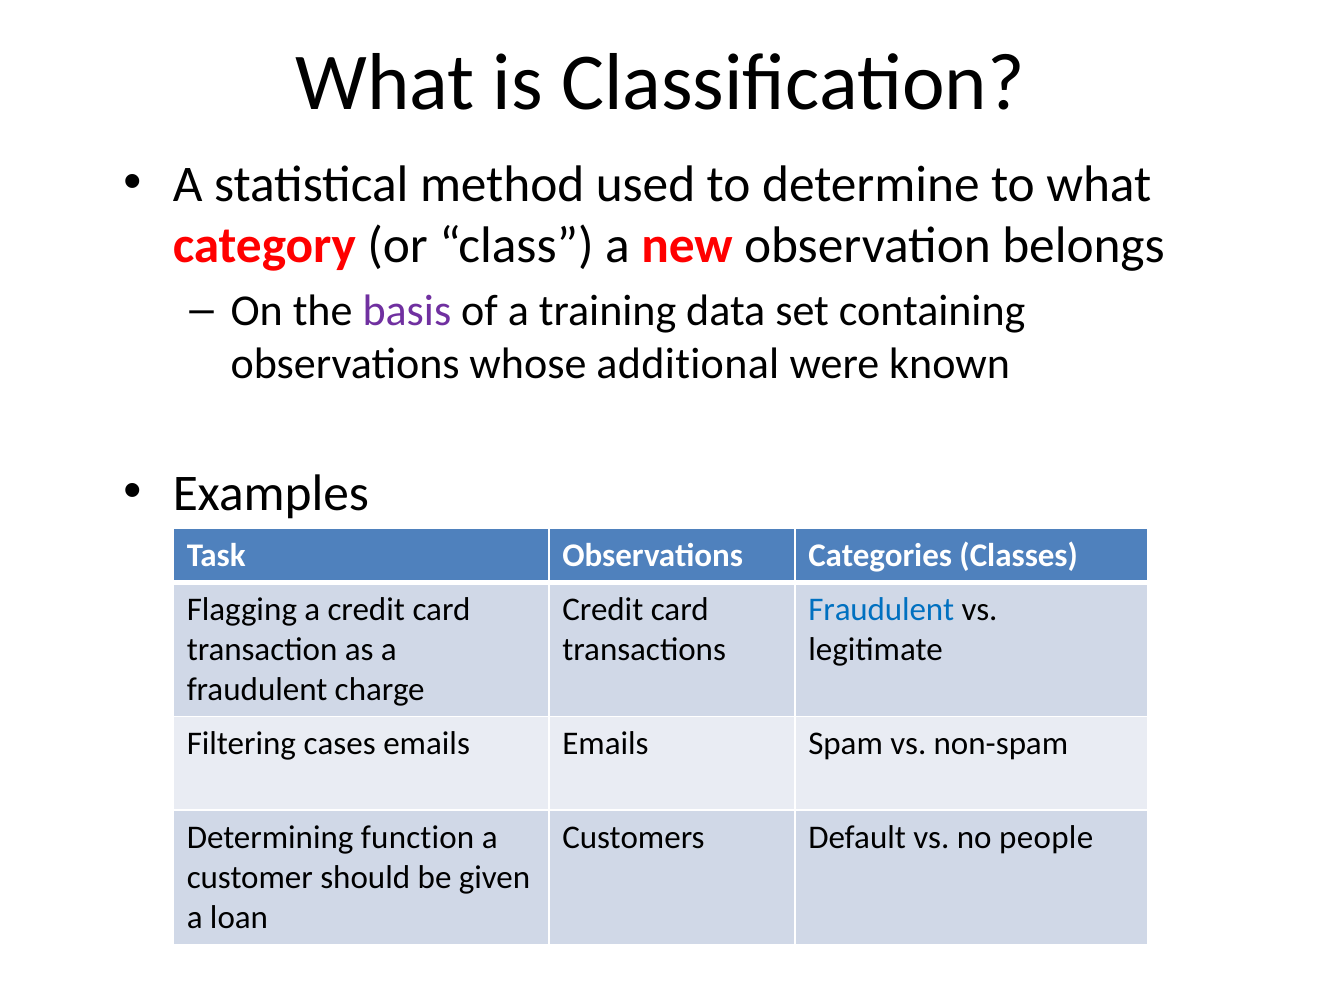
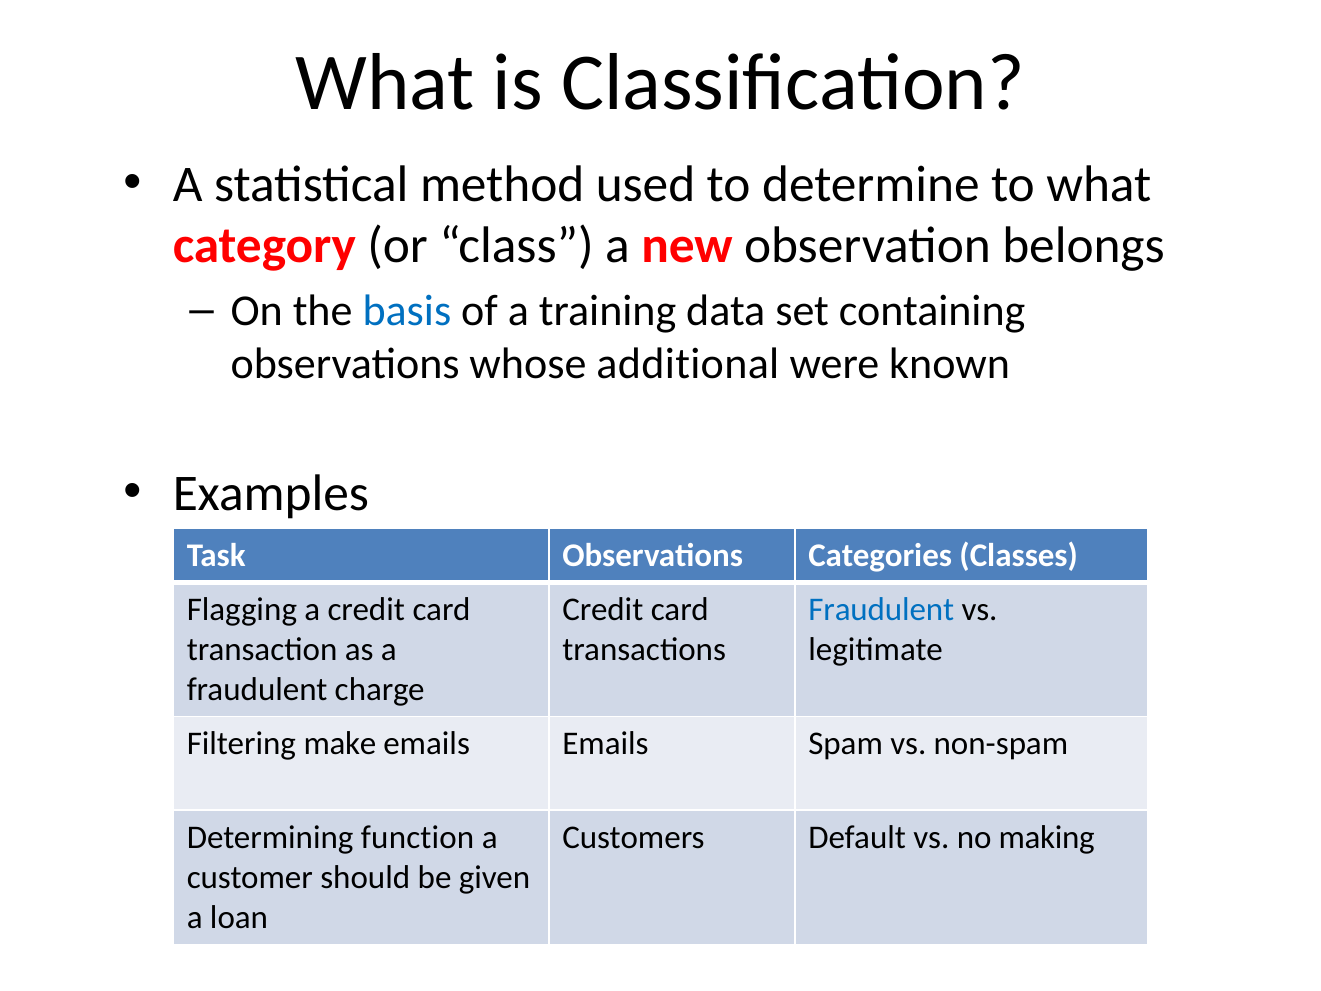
basis colour: purple -> blue
cases: cases -> make
people: people -> making
